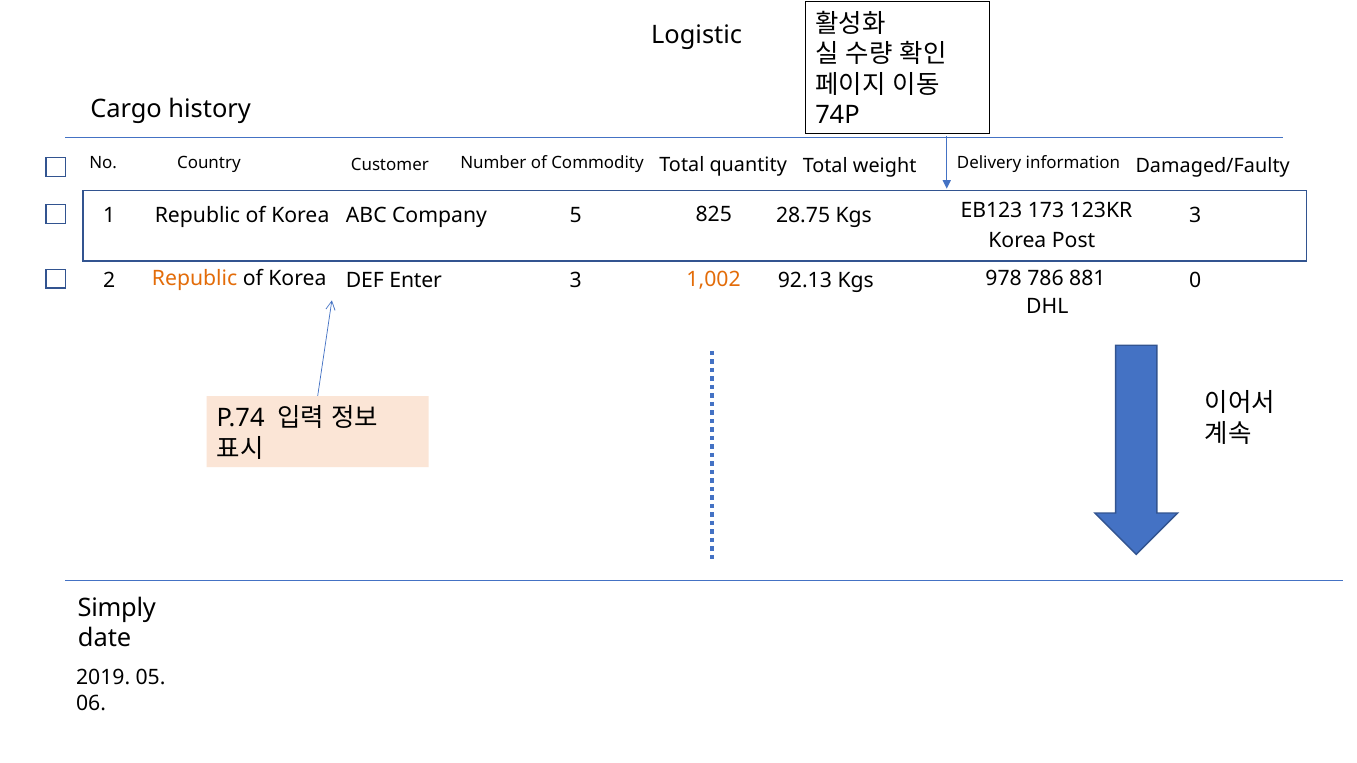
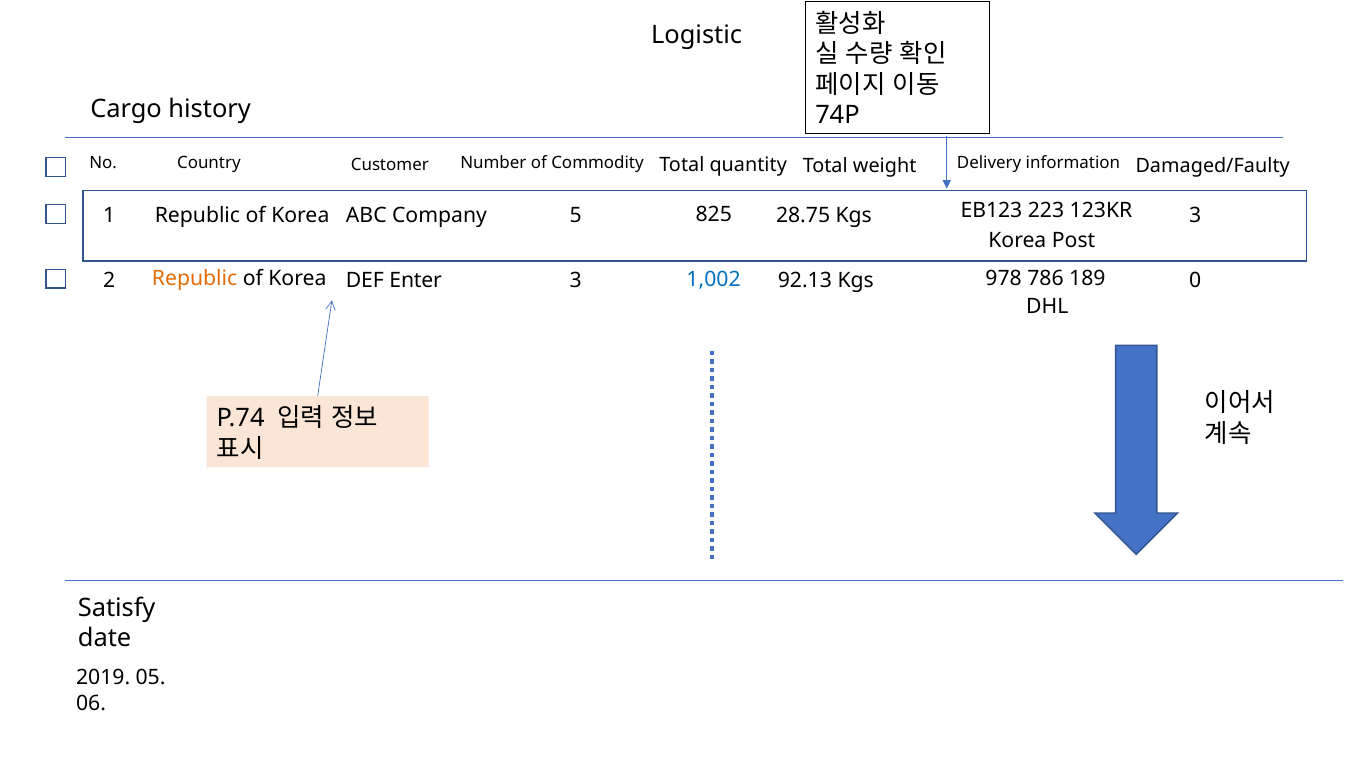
173: 173 -> 223
881: 881 -> 189
1,002 colour: orange -> blue
Simply: Simply -> Satisfy
